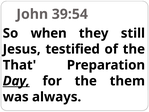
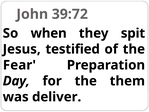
39:54: 39:54 -> 39:72
still: still -> spit
That: That -> Fear
Day underline: present -> none
always: always -> deliver
